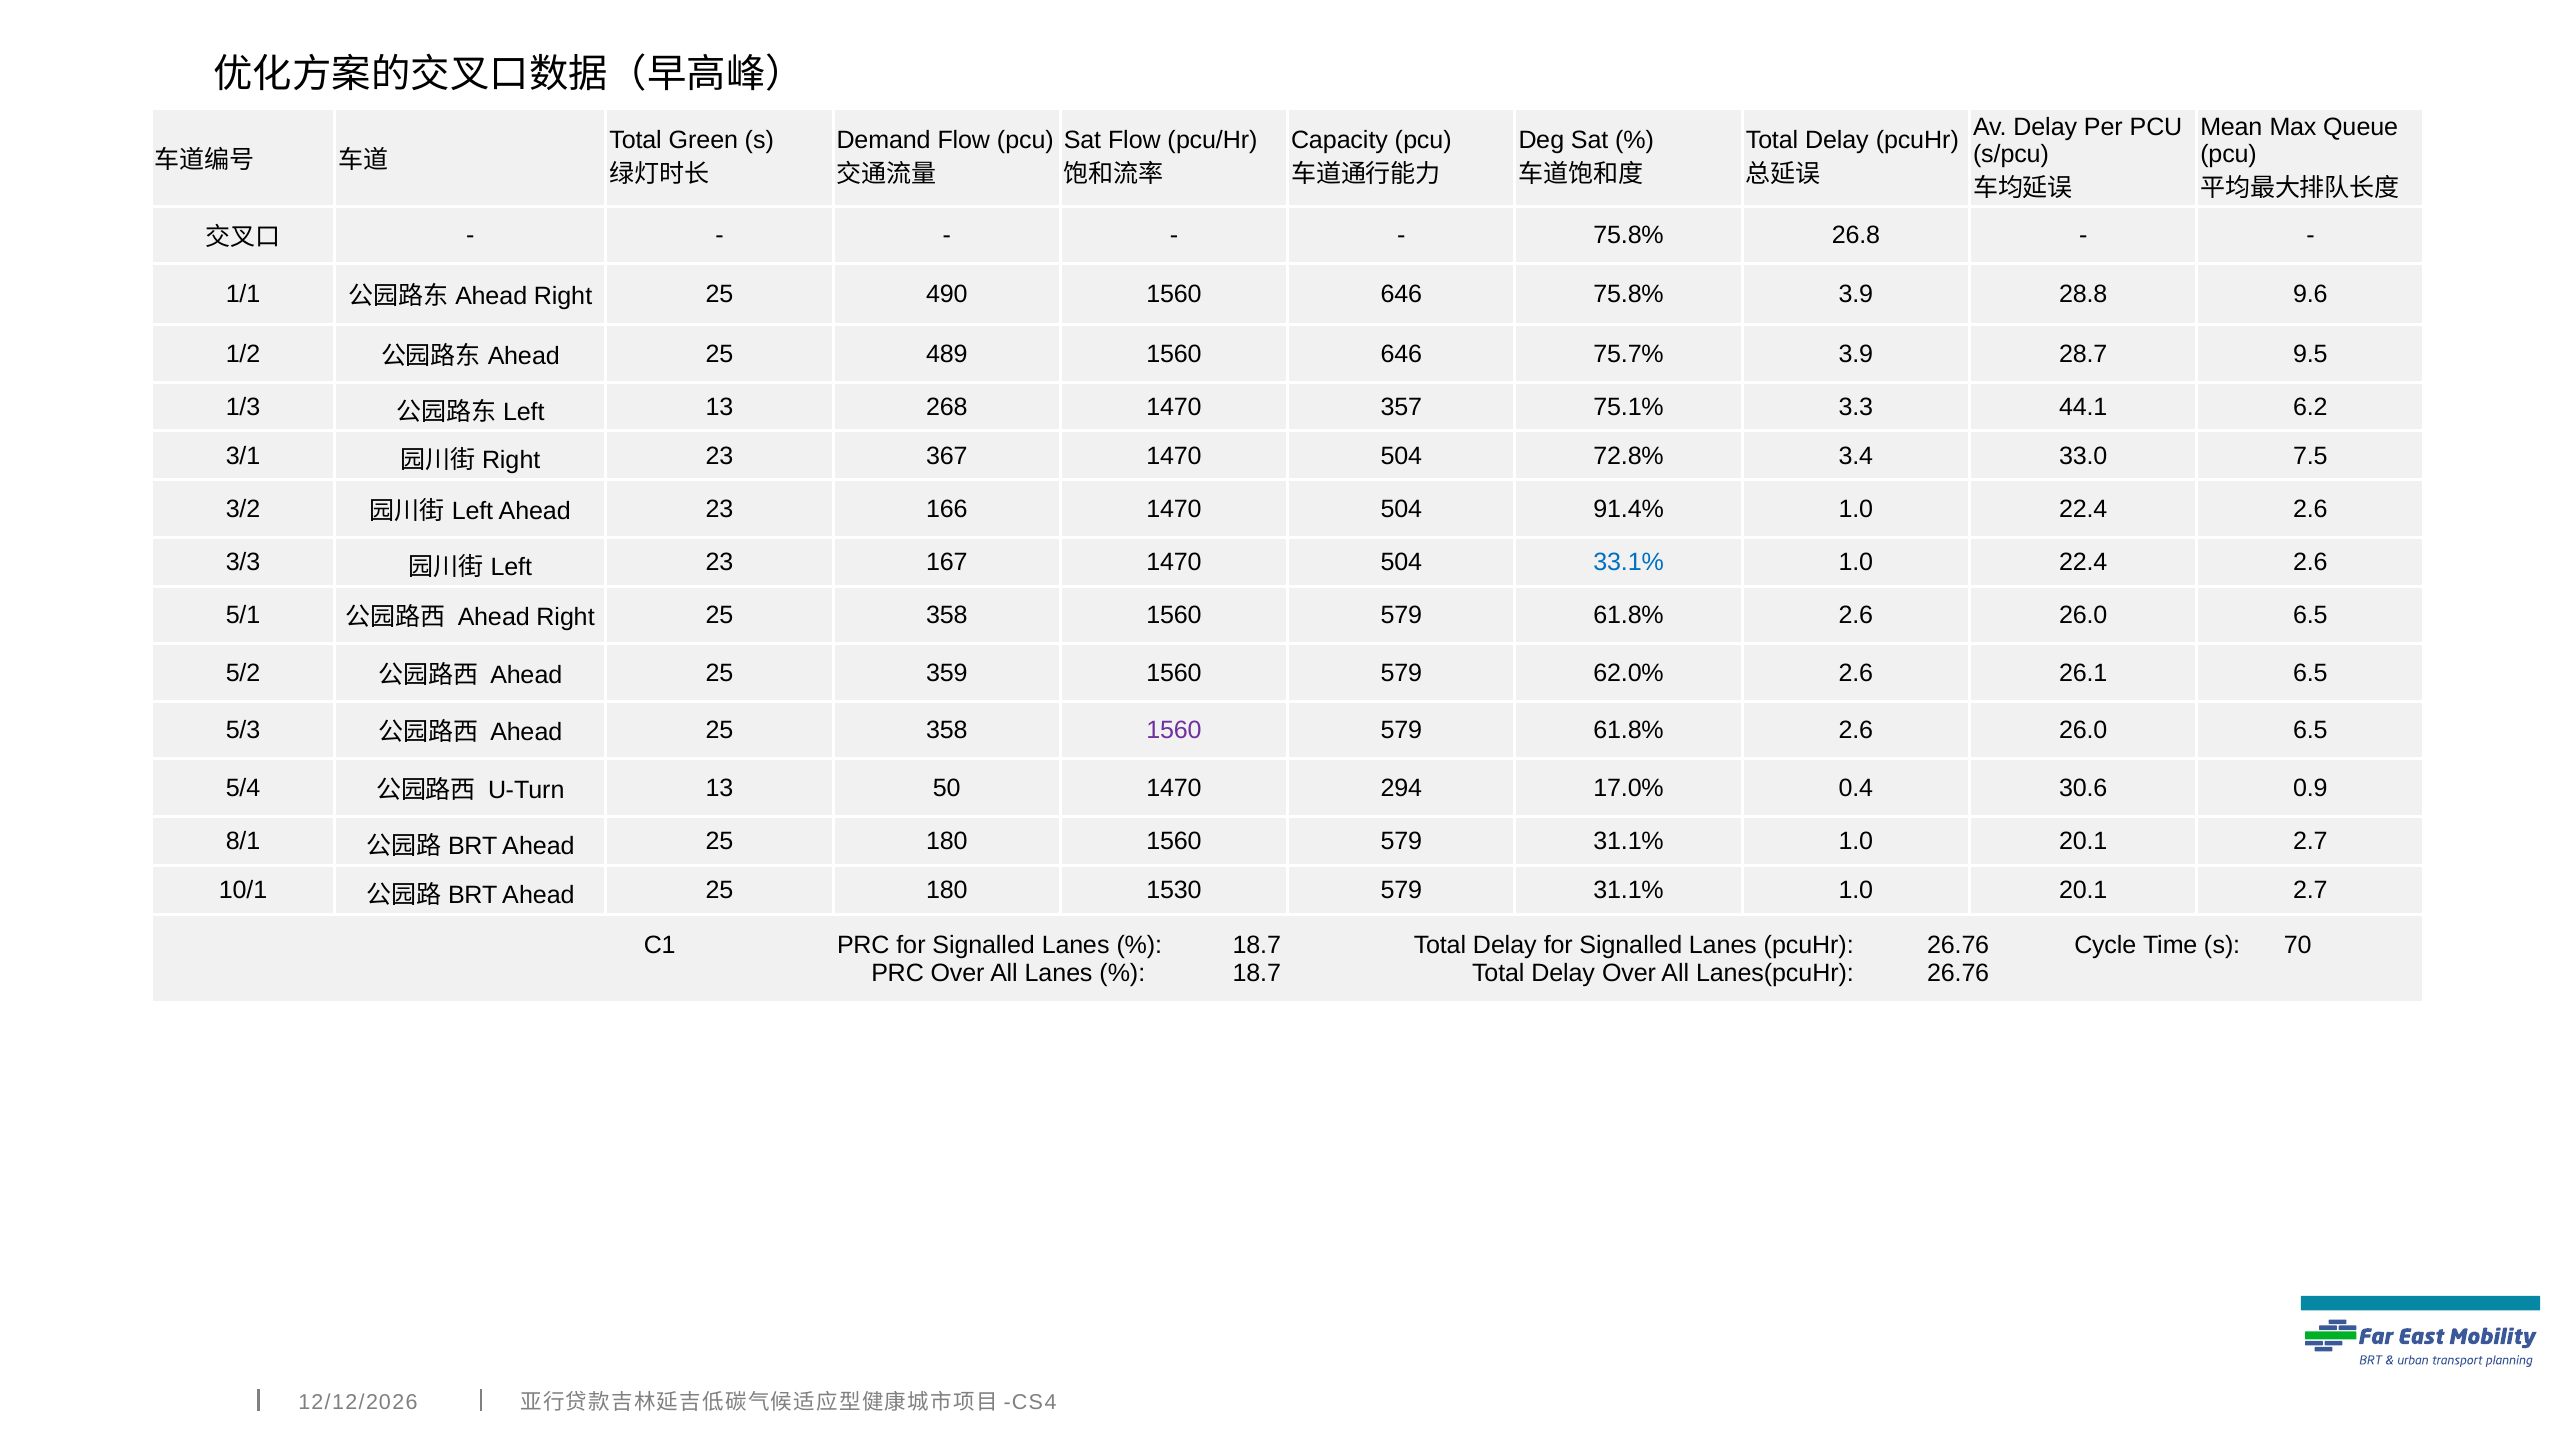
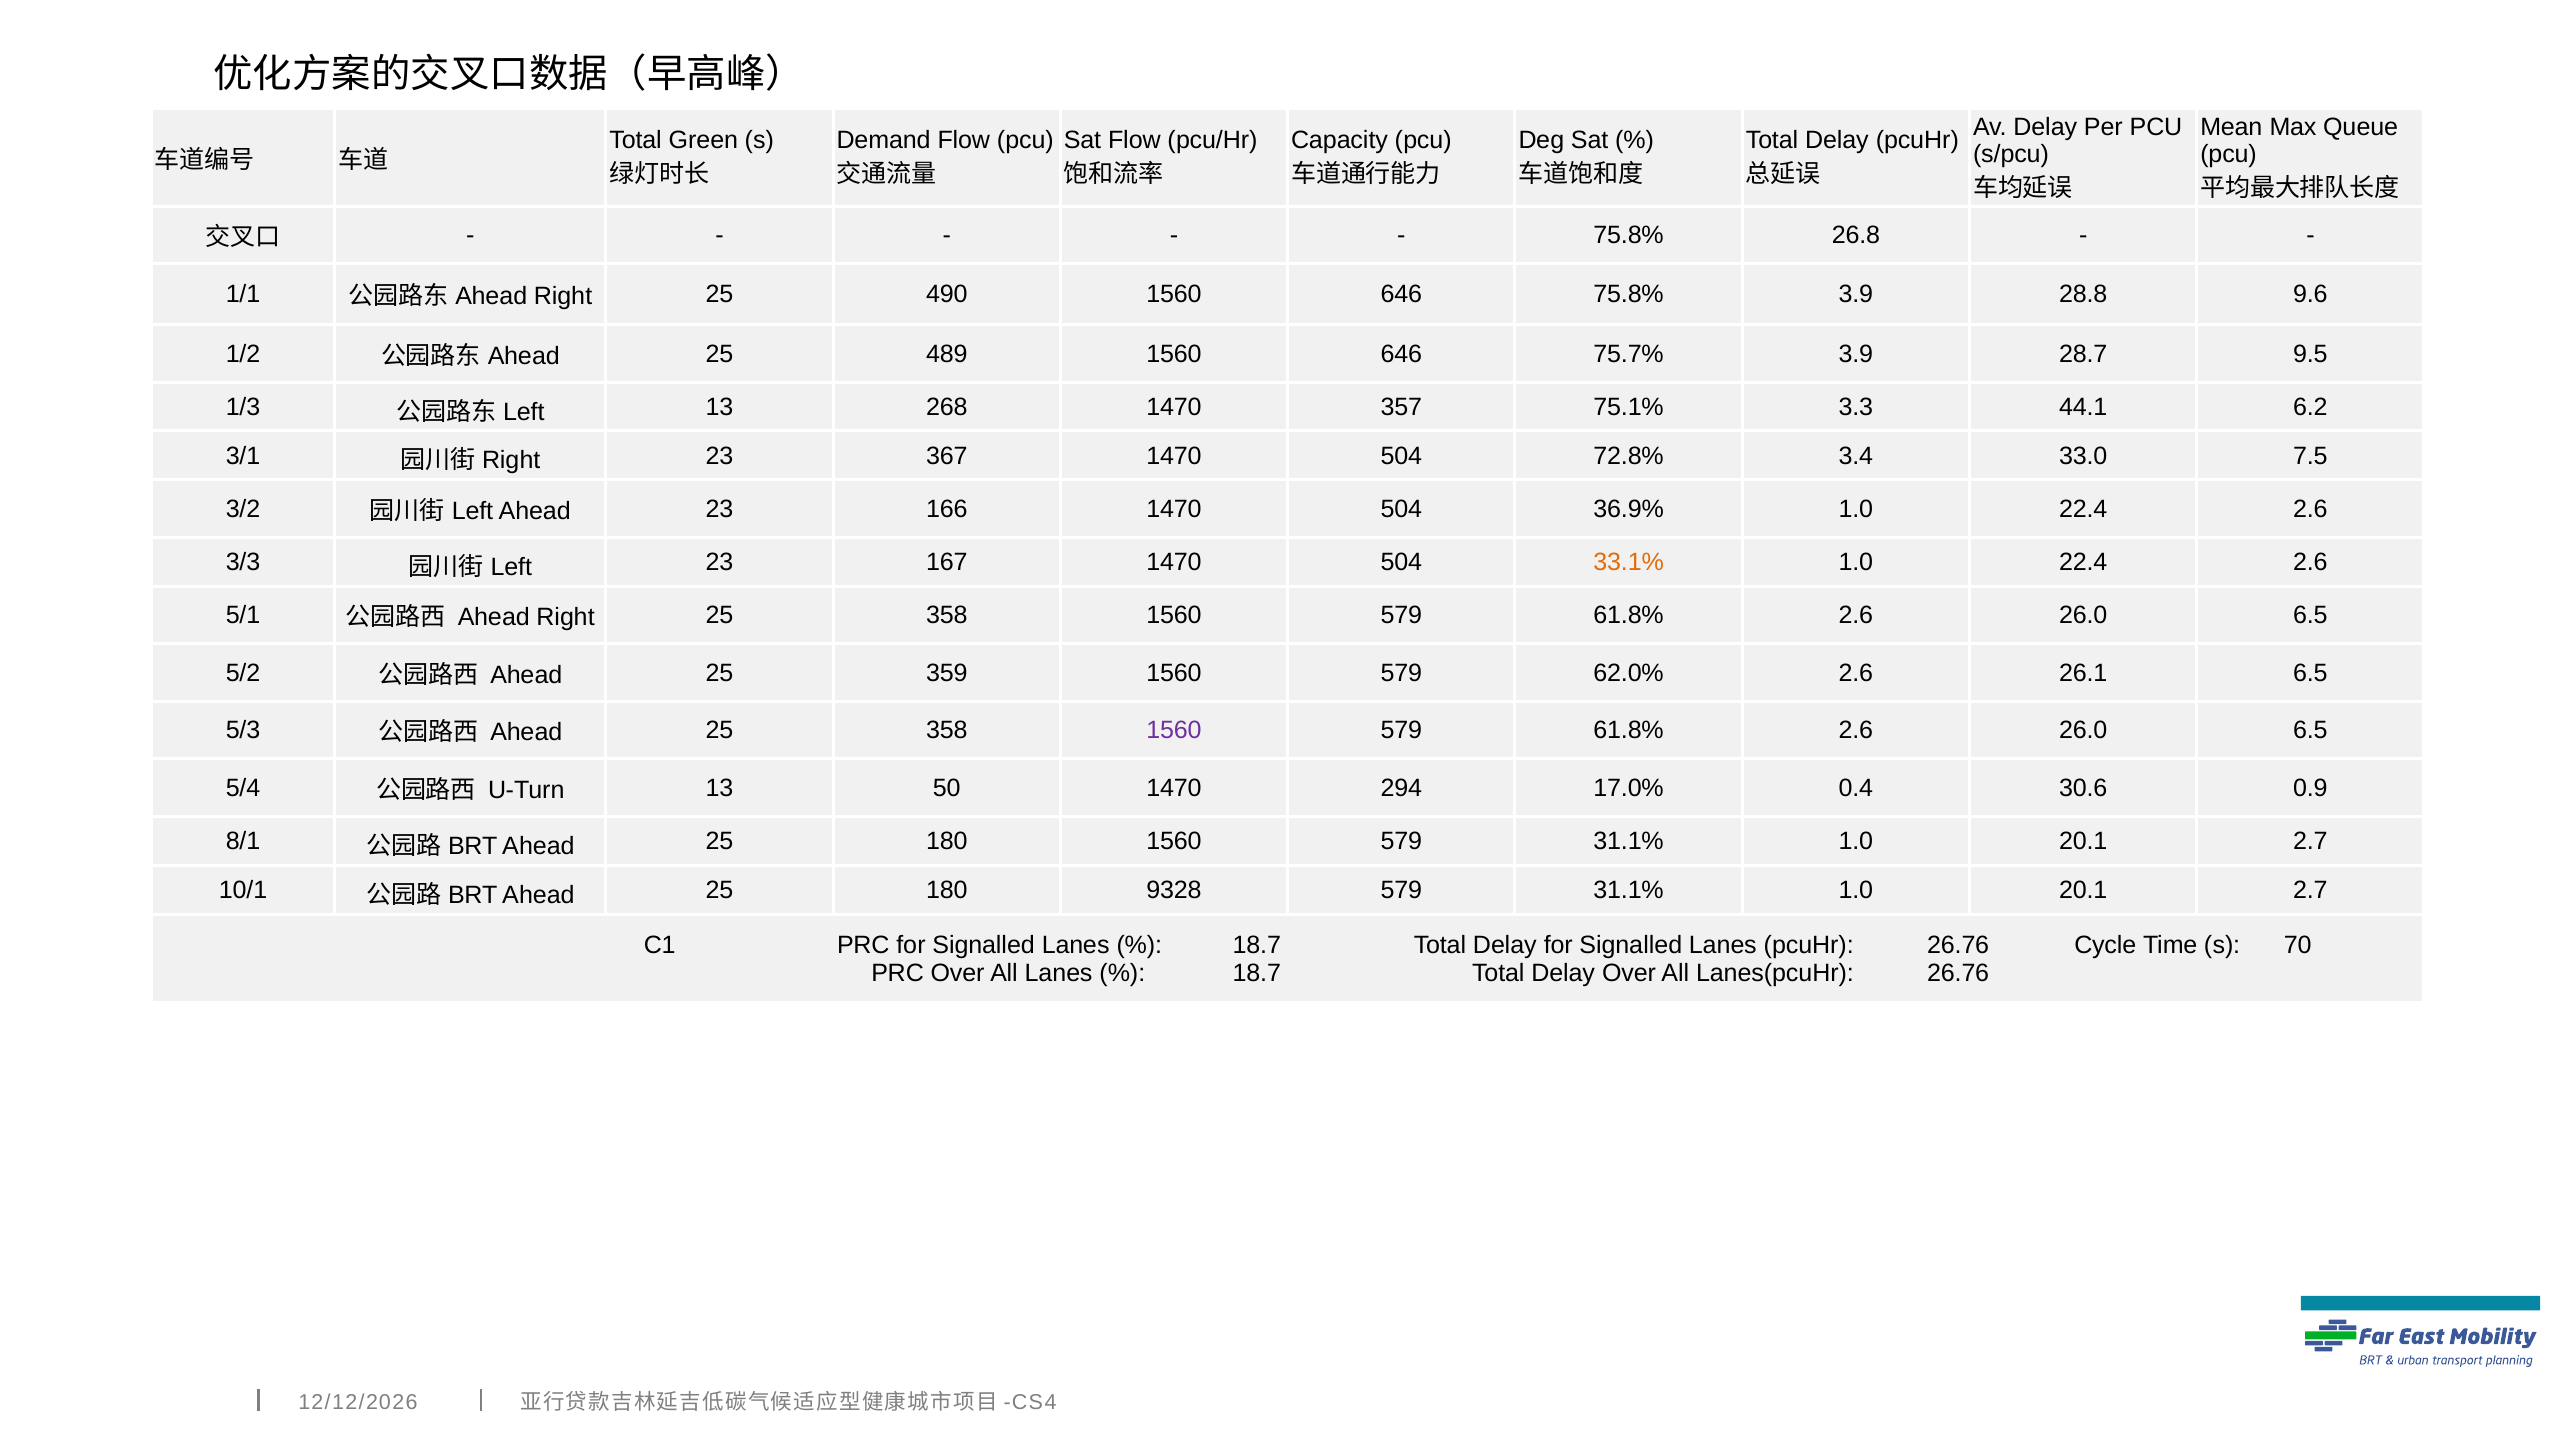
91.4%: 91.4% -> 36.9%
33.1% colour: blue -> orange
1530: 1530 -> 9328
